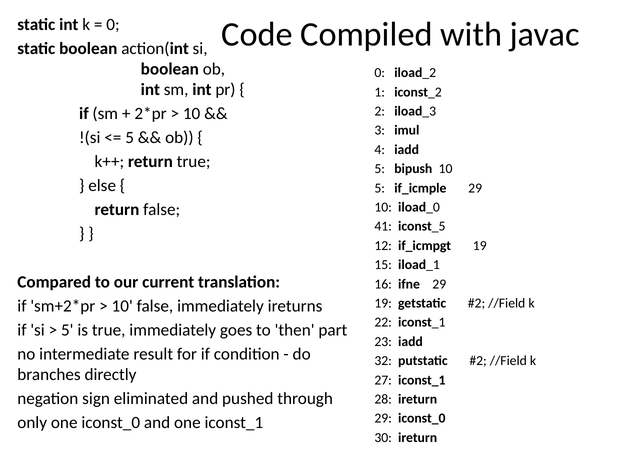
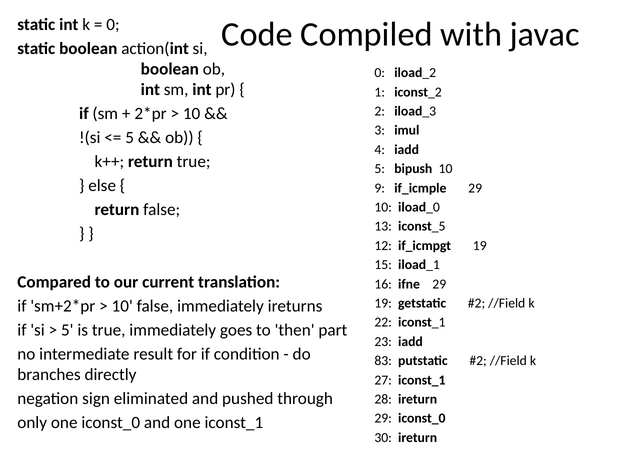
5 at (380, 188): 5 -> 9
41: 41 -> 13
32: 32 -> 83
